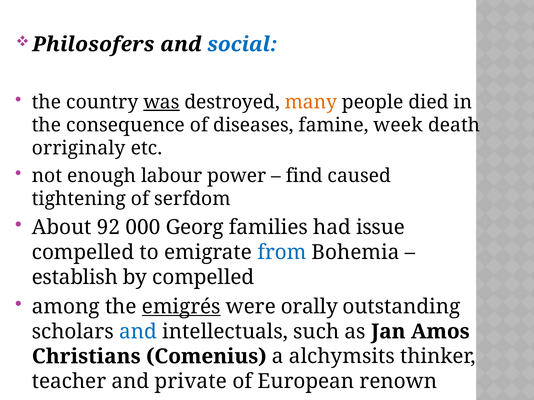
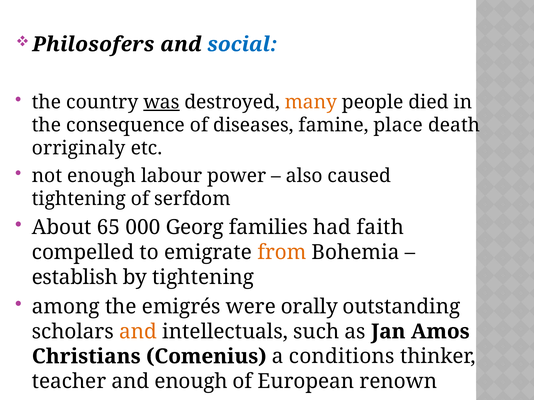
week: week -> place
find: find -> also
92: 92 -> 65
issue: issue -> faith
from colour: blue -> orange
by compelled: compelled -> tightening
emigrés underline: present -> none
and at (138, 332) colour: blue -> orange
alchymsits: alchymsits -> conditions
and private: private -> enough
